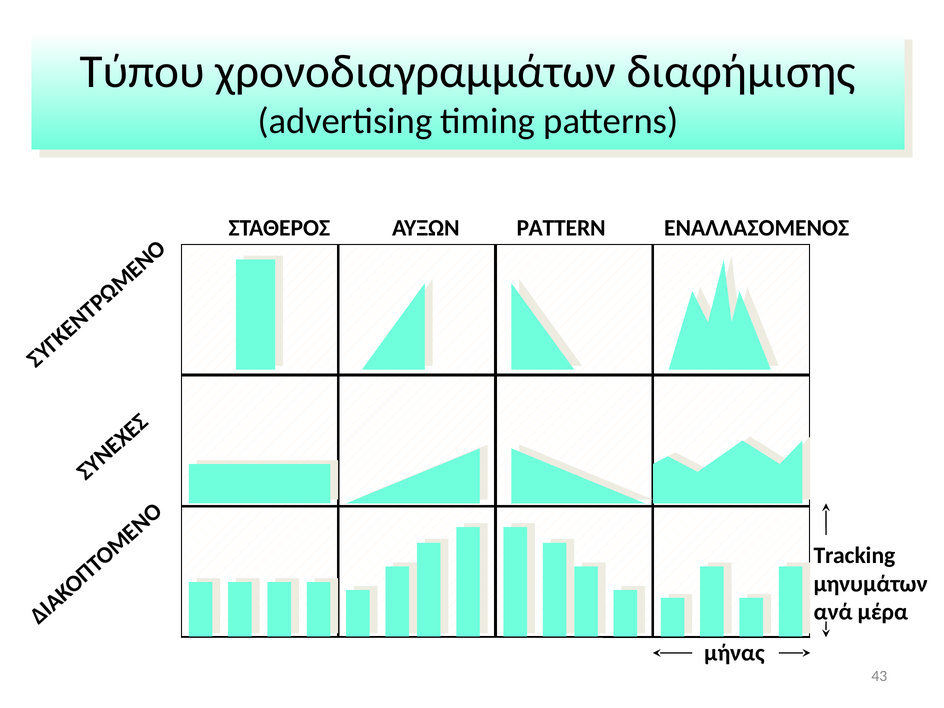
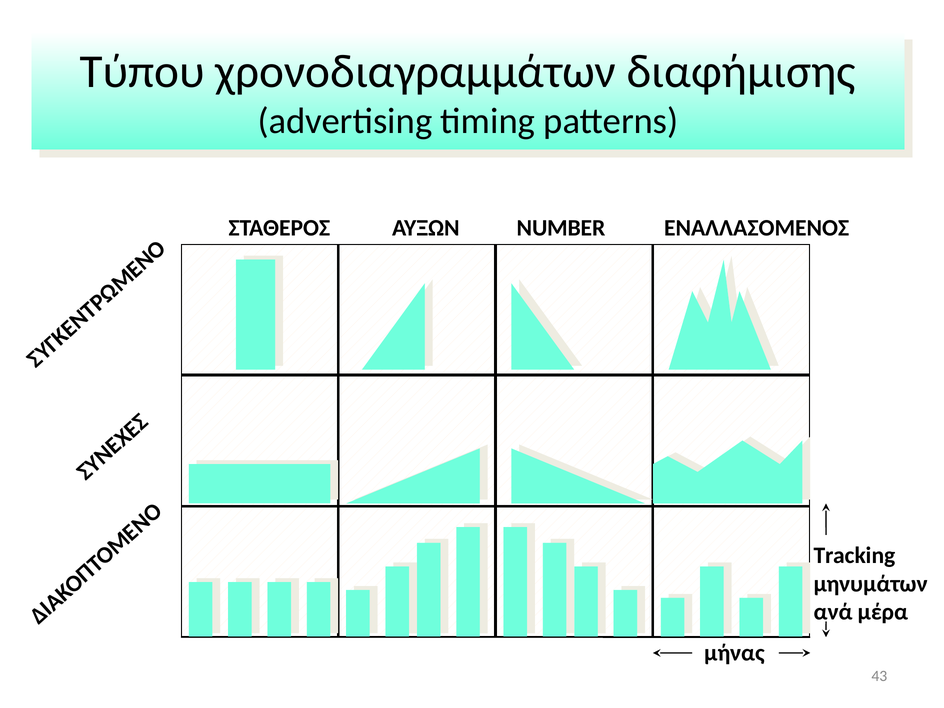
PATTERN: PATTERN -> NUMBER
